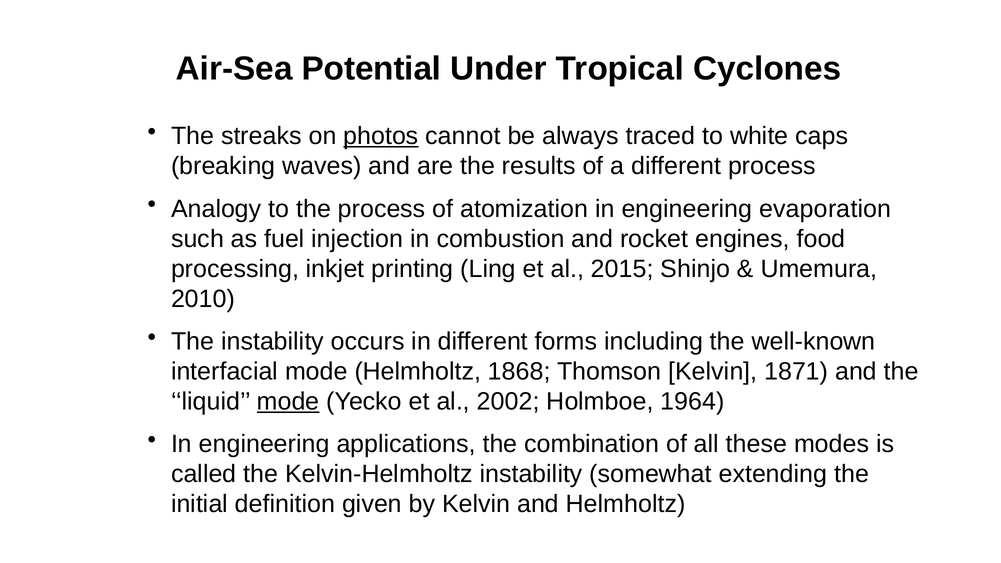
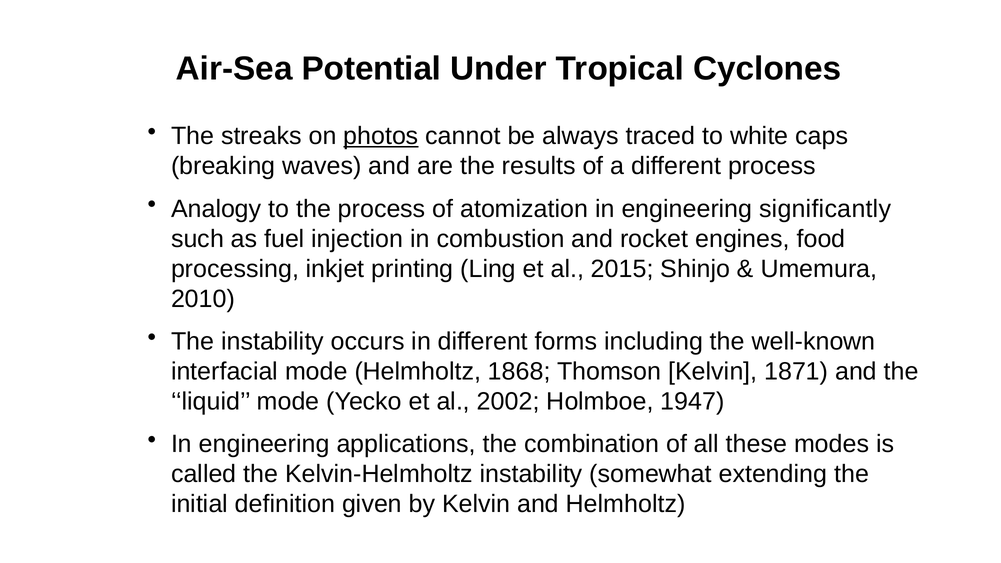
evaporation: evaporation -> significantly
mode at (288, 401) underline: present -> none
1964: 1964 -> 1947
